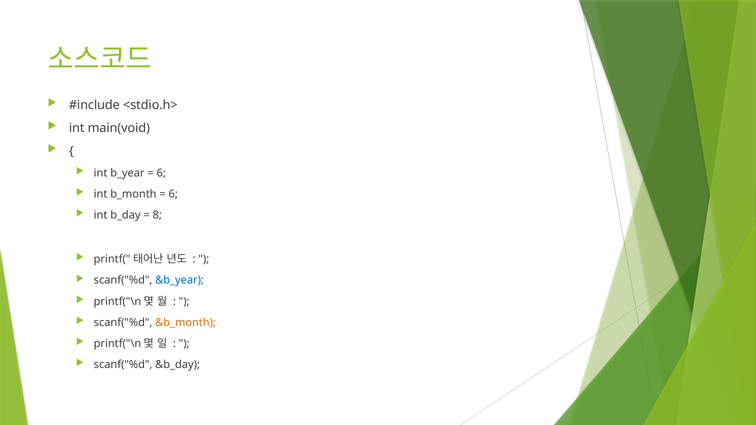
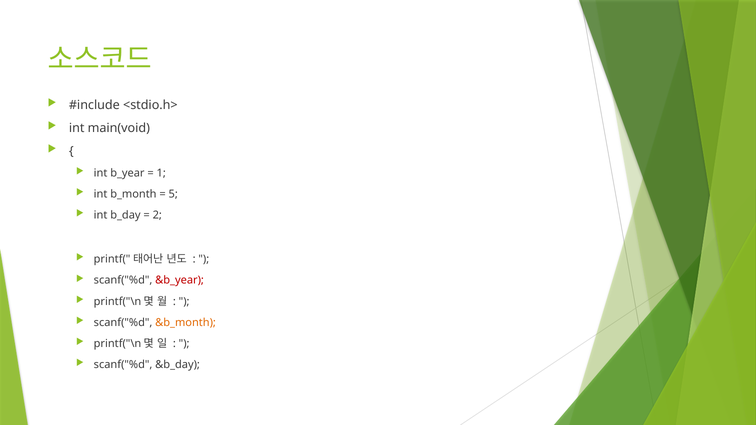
6 at (161, 173): 6 -> 1
6 at (173, 194): 6 -> 5
8: 8 -> 2
&b_year colour: blue -> red
